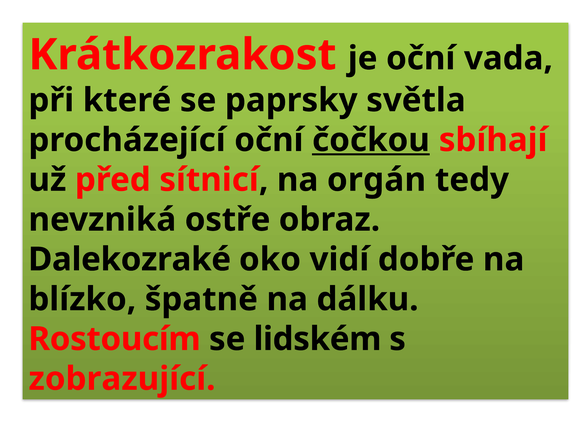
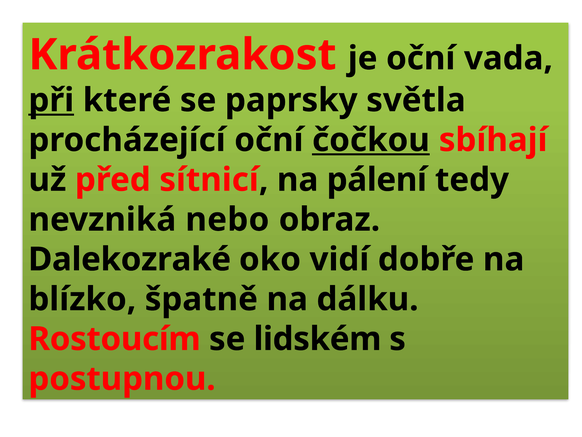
při underline: none -> present
orgán: orgán -> pálení
ostře: ostře -> nebo
zobrazující: zobrazující -> postupnou
